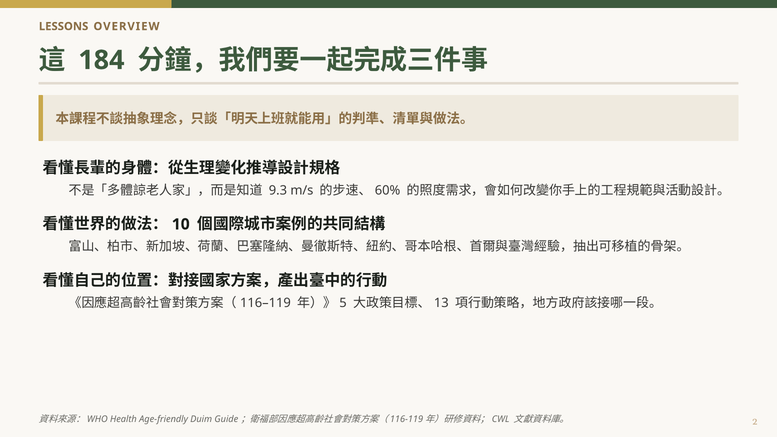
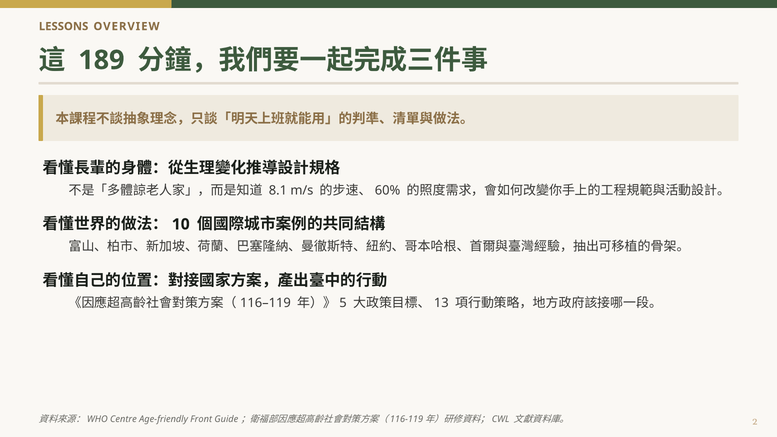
184: 184 -> 189
9.3: 9.3 -> 8.1
Health: Health -> Centre
Duim: Duim -> Front
